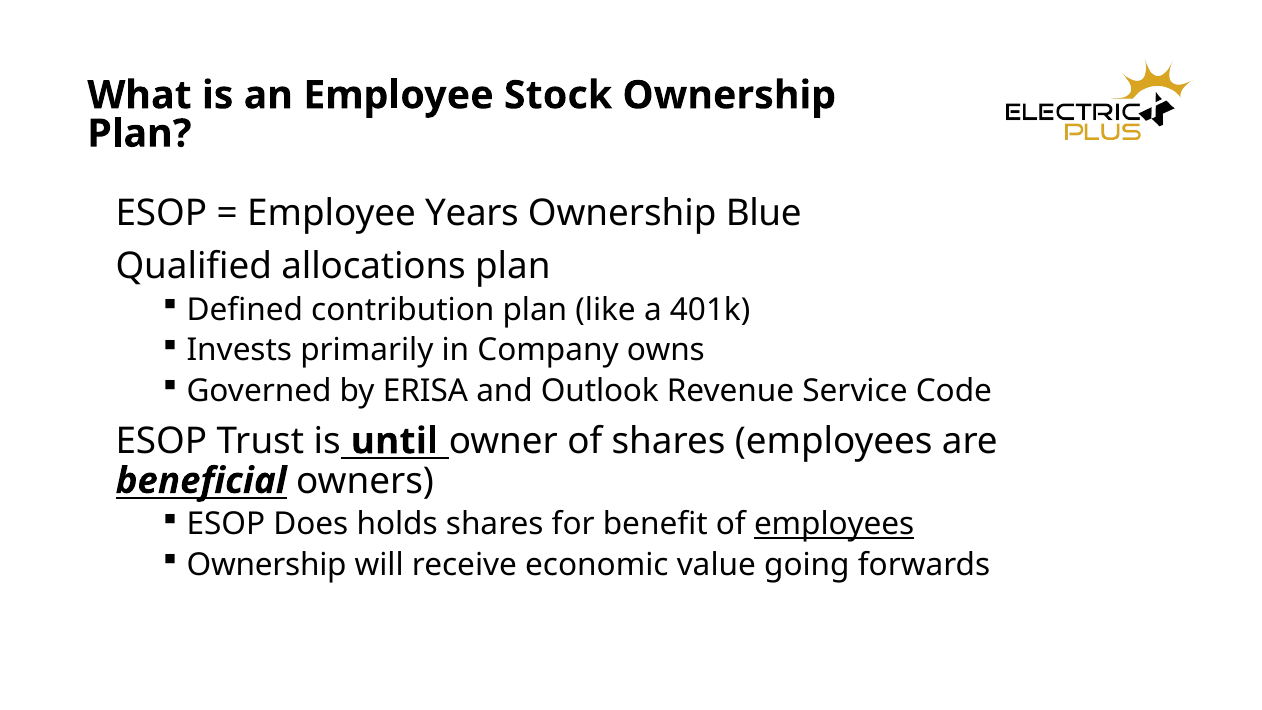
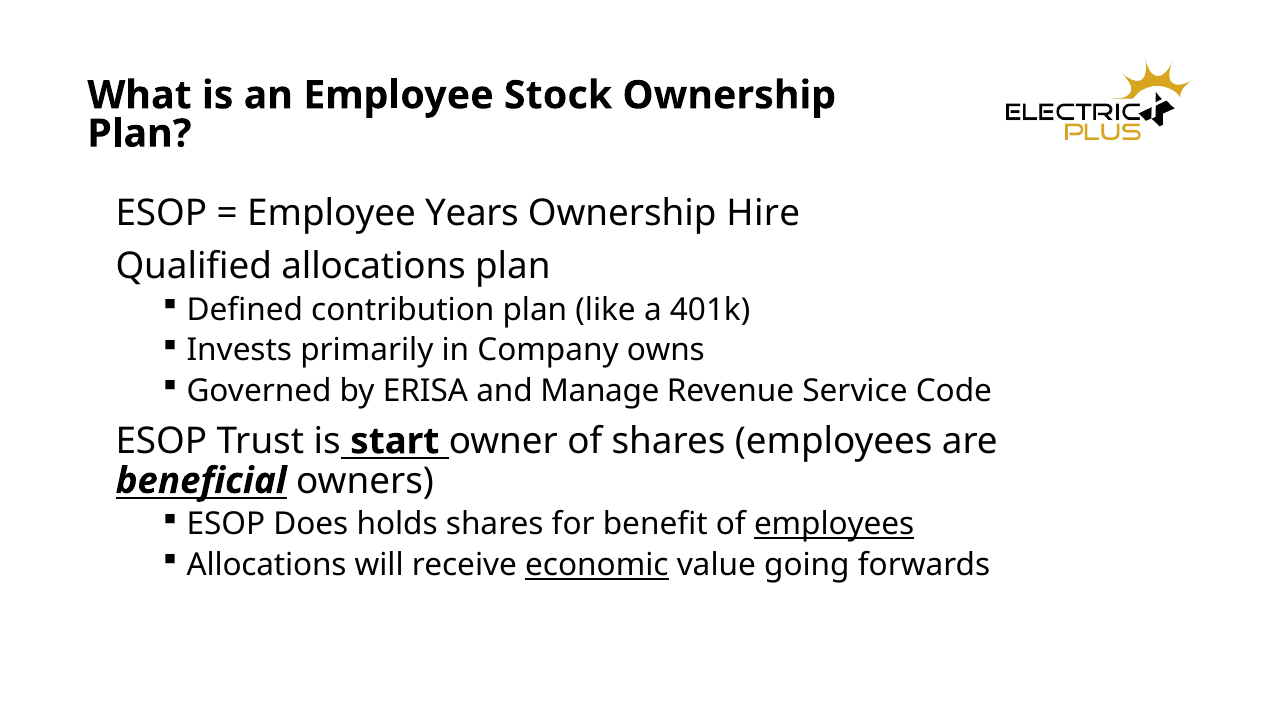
Blue: Blue -> Hire
Outlook: Outlook -> Manage
until: until -> start
Ownership at (267, 565): Ownership -> Allocations
economic underline: none -> present
